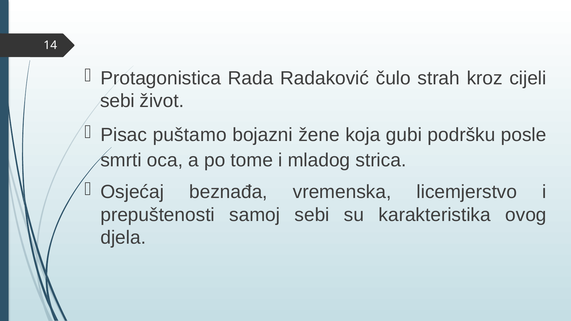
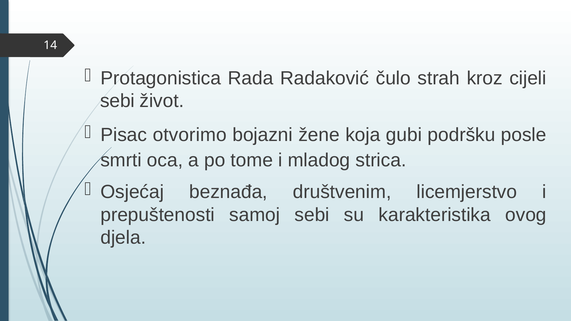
puštamo: puštamo -> otvorimo
vremenska: vremenska -> društvenim
